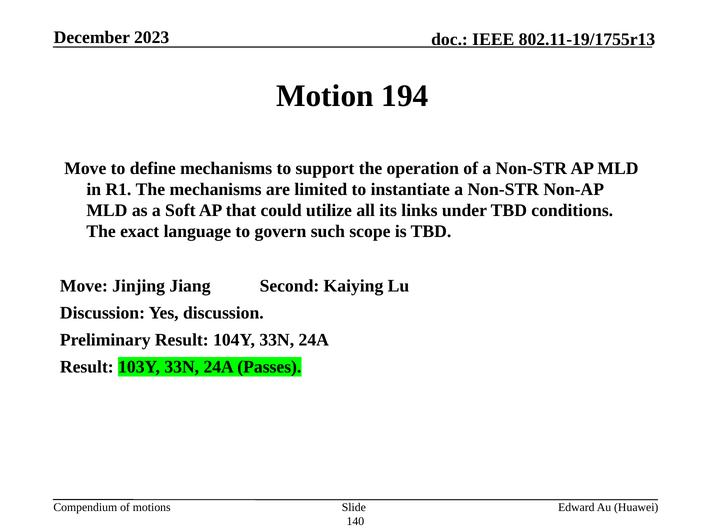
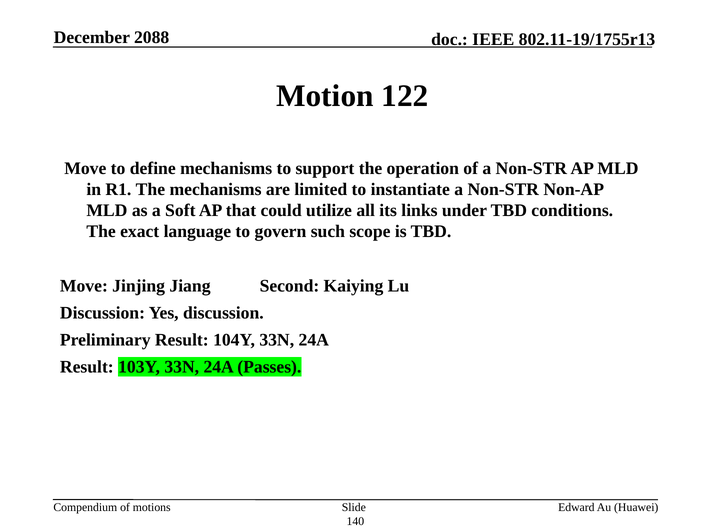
2023: 2023 -> 2088
194: 194 -> 122
